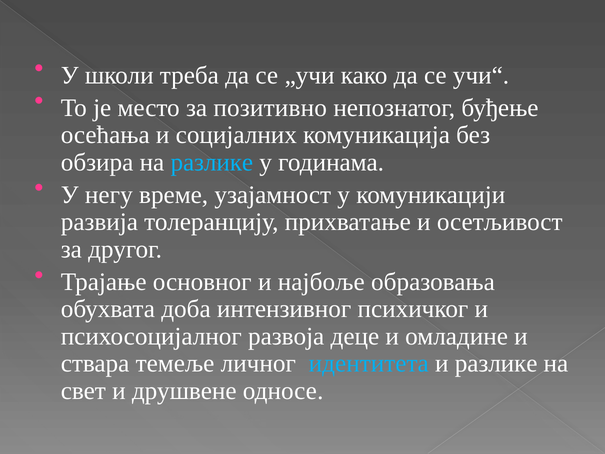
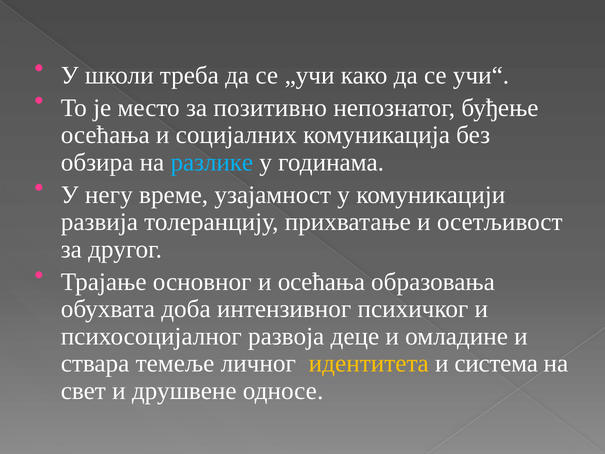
и најбоље: најбоље -> осећања
идентитета colour: light blue -> yellow
и разлике: разлике -> система
